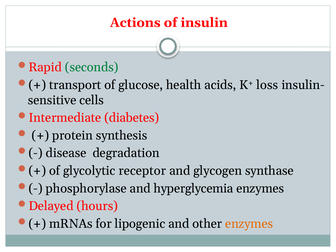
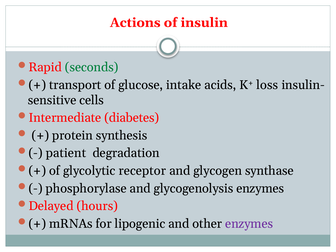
health: health -> intake
disease: disease -> patient
hyperglycemia: hyperglycemia -> glycogenolysis
enzymes at (249, 224) colour: orange -> purple
